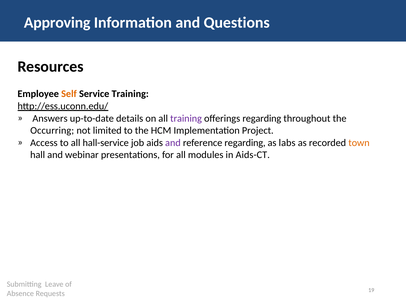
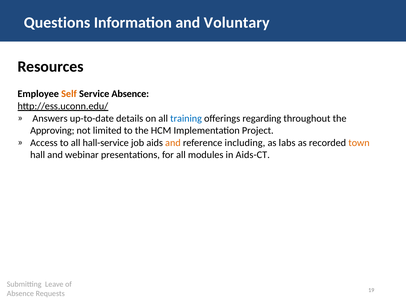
Approving: Approving -> Questions
Questions: Questions -> Voluntary
Service Training: Training -> Absence
training at (186, 119) colour: purple -> blue
Occurring: Occurring -> Approving
and at (173, 143) colour: purple -> orange
reference regarding: regarding -> including
